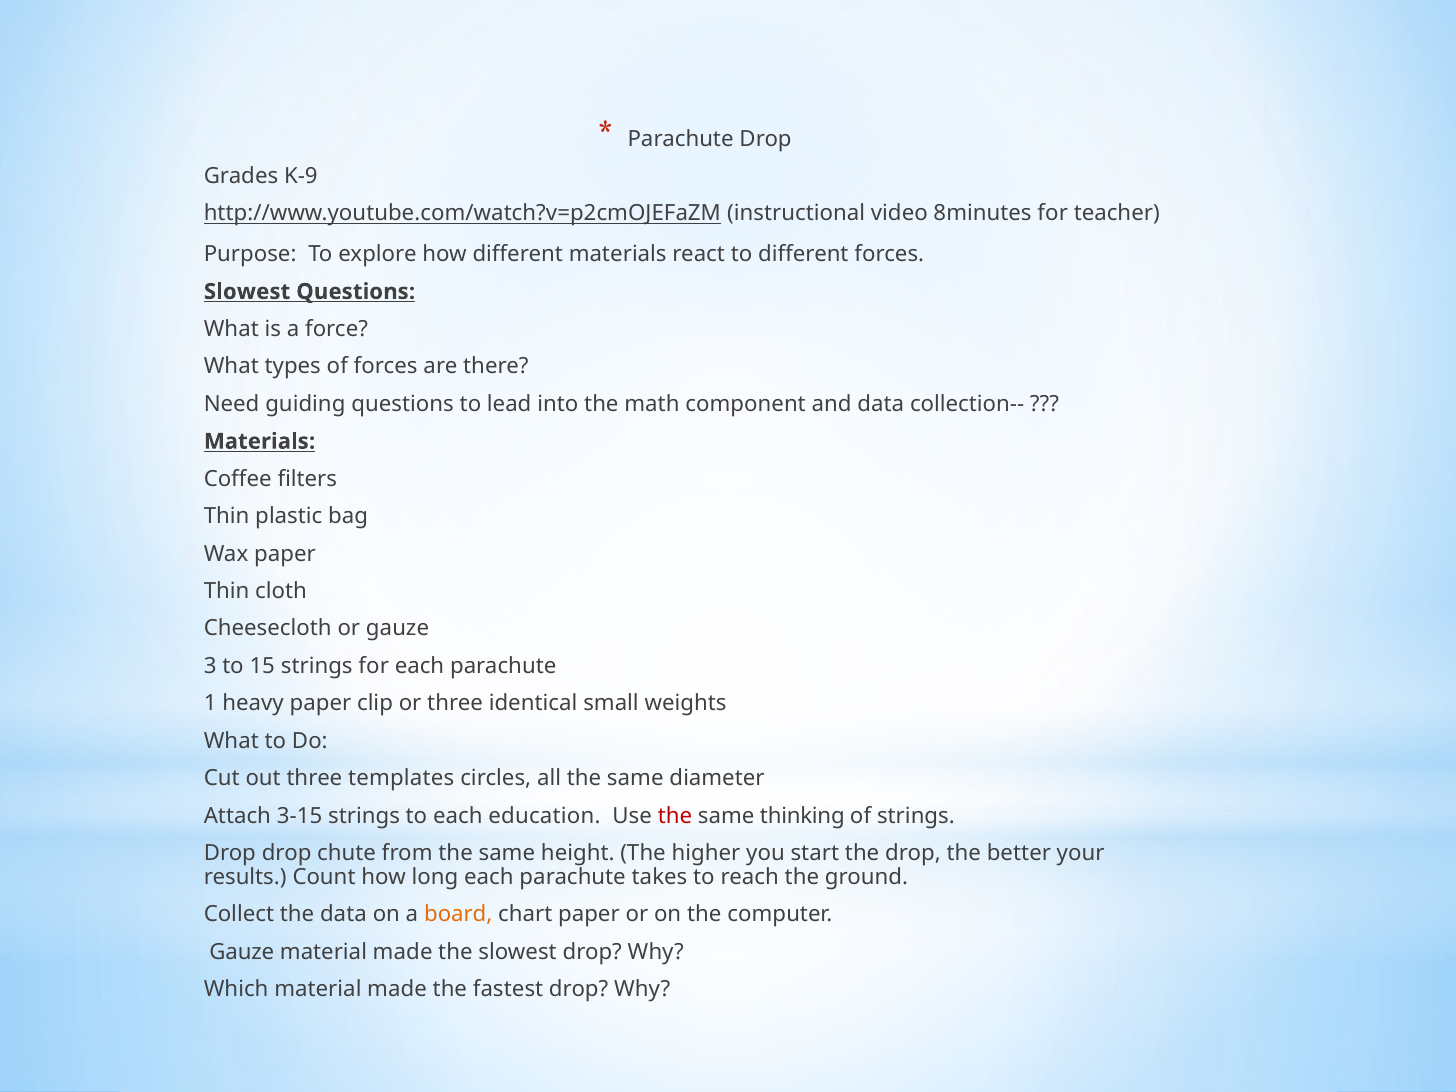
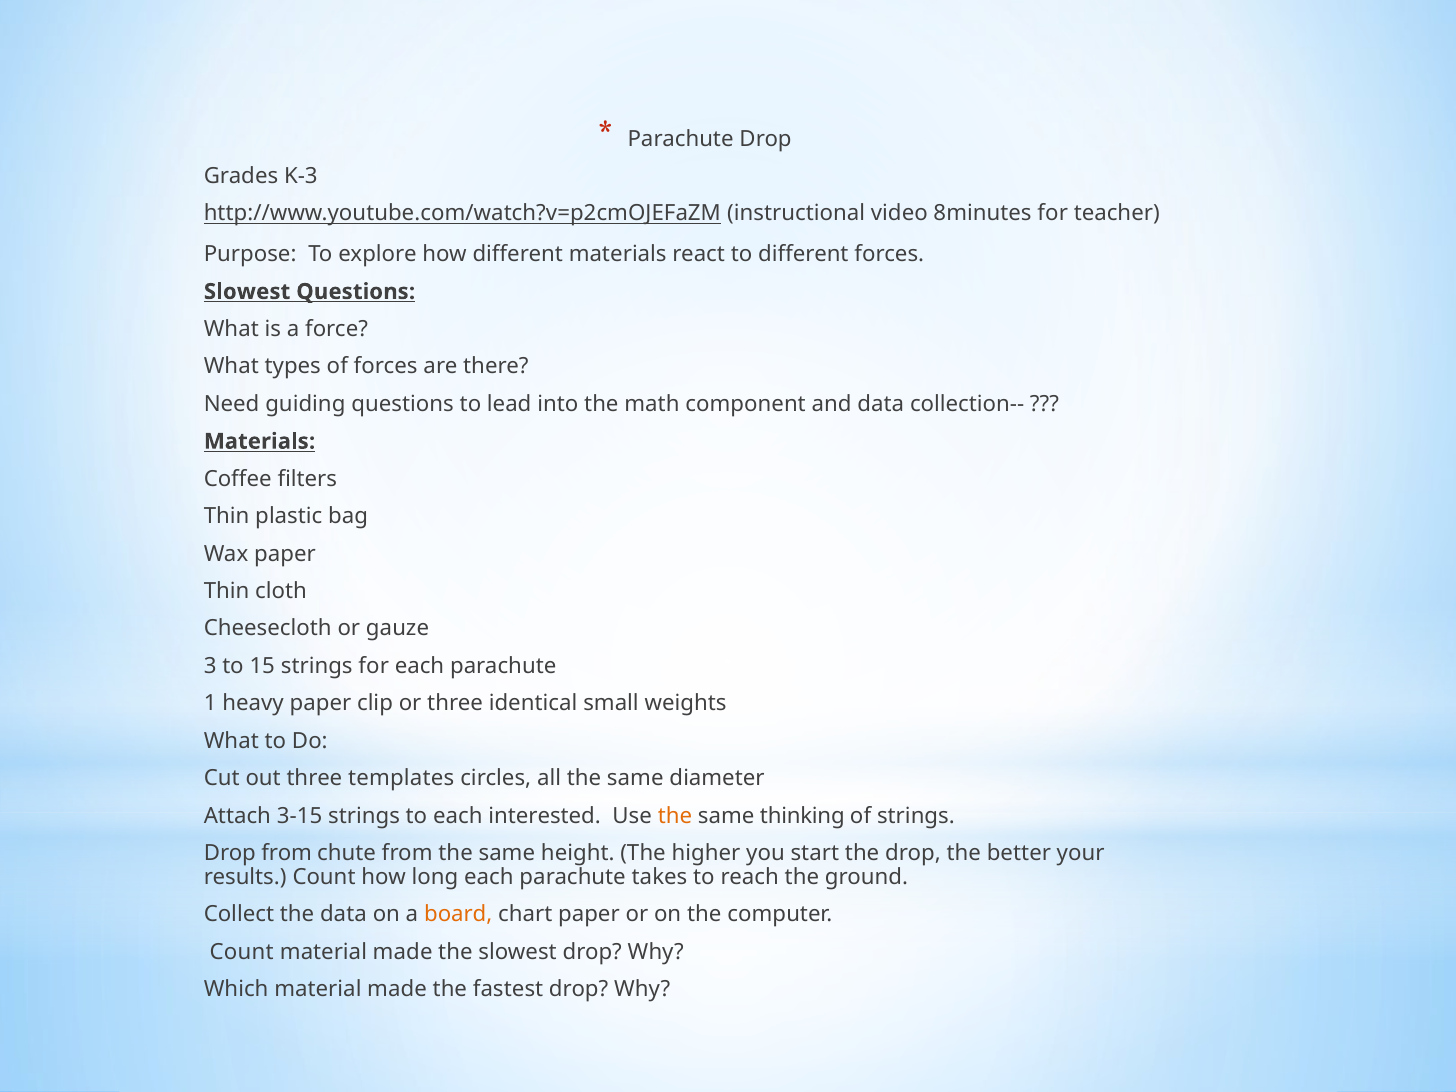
K-9: K-9 -> K-3
education: education -> interested
the at (675, 816) colour: red -> orange
Drop drop: drop -> from
Gauze at (242, 952): Gauze -> Count
